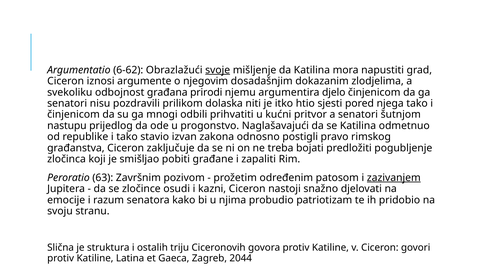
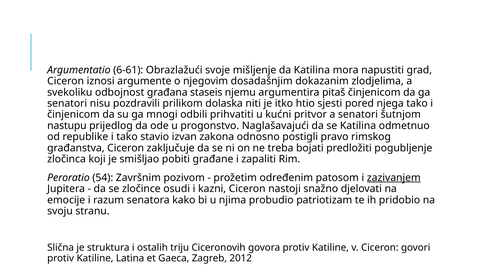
6-62: 6-62 -> 6-61
svoje underline: present -> none
prirodi: prirodi -> staseis
djelo: djelo -> pitaš
63: 63 -> 54
2044: 2044 -> 2012
